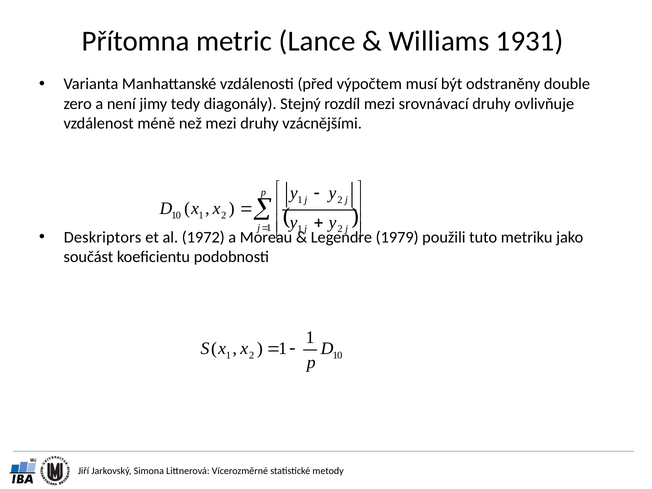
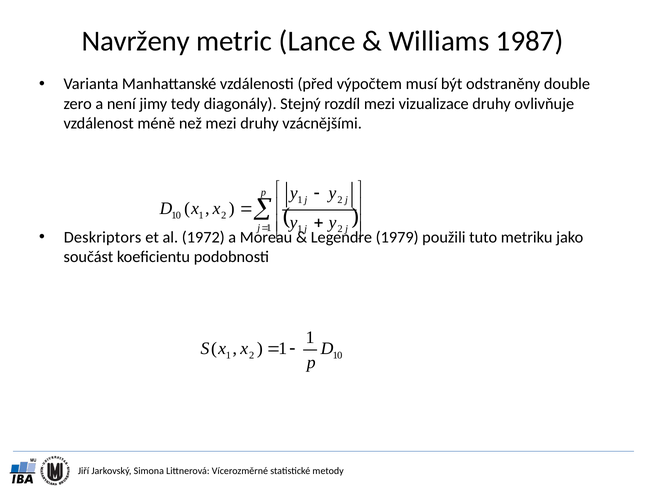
Přítomna: Přítomna -> Navrženy
1931: 1931 -> 1987
srovnávací: srovnávací -> vizualizace
